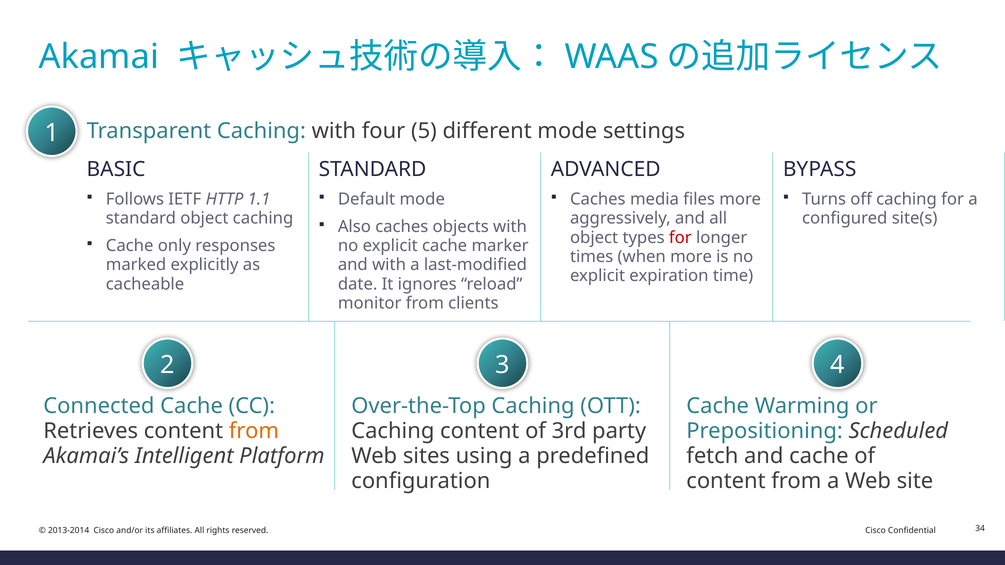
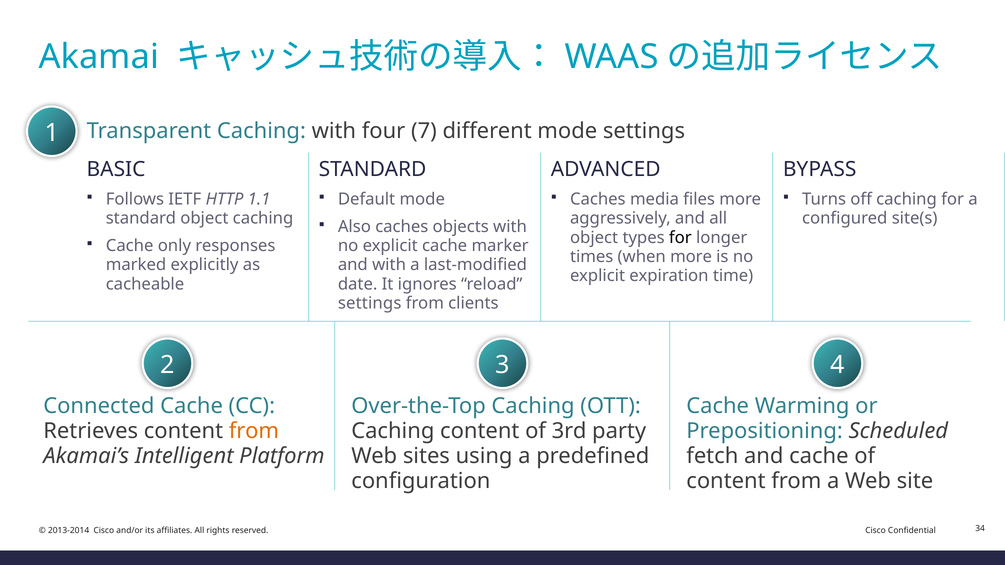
5: 5 -> 7
for at (680, 238) colour: red -> black
monitor at (370, 303): monitor -> settings
